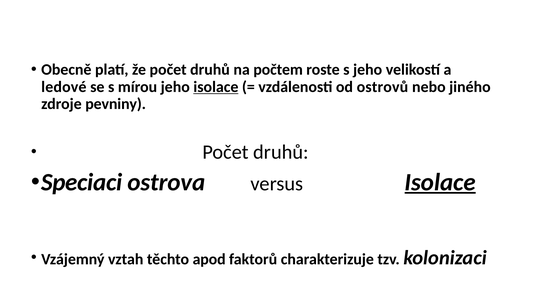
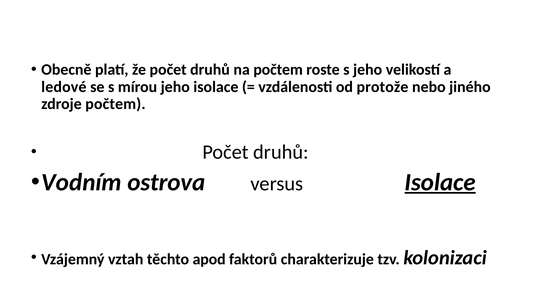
isolace at (216, 87) underline: present -> none
ostrovů: ostrovů -> protože
zdroje pevniny: pevniny -> počtem
Speciaci: Speciaci -> Vodním
